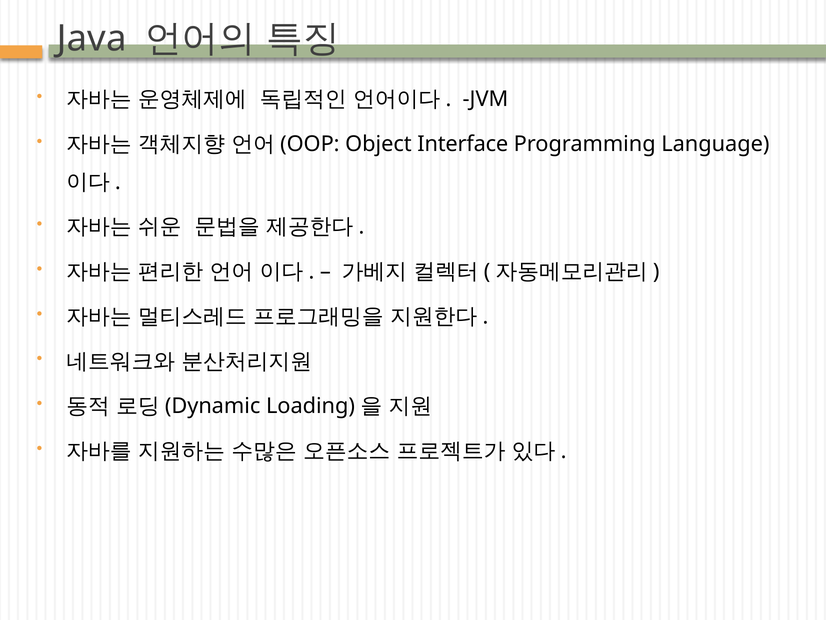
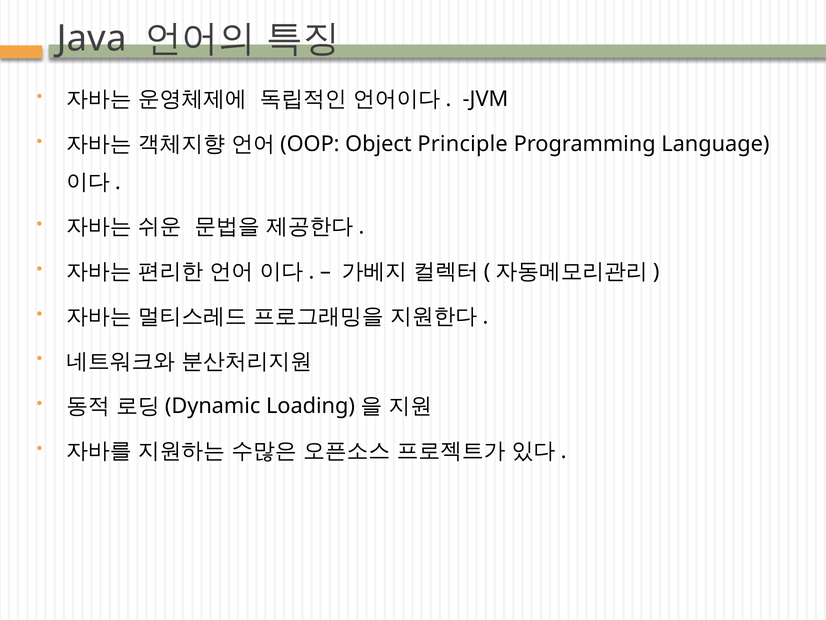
Interface: Interface -> Principle
